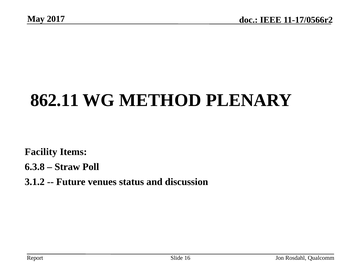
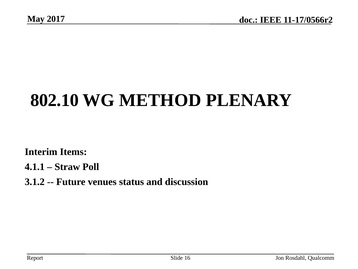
862.11: 862.11 -> 802.10
Facility: Facility -> Interim
6.3.8: 6.3.8 -> 4.1.1
